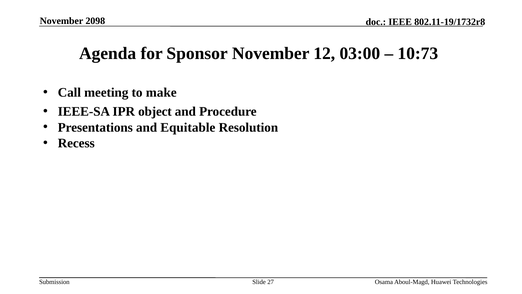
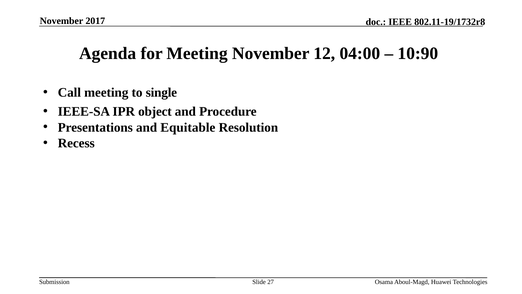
2098: 2098 -> 2017
for Sponsor: Sponsor -> Meeting
03:00: 03:00 -> 04:00
10:73: 10:73 -> 10:90
make: make -> single
